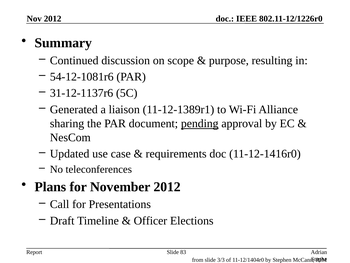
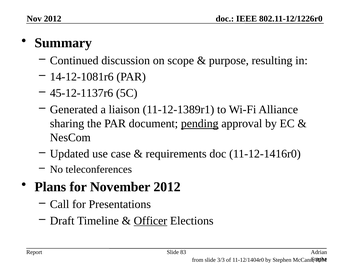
54-12-1081r6: 54-12-1081r6 -> 14-12-1081r6
31-12-1137r6: 31-12-1137r6 -> 45-12-1137r6
Officer underline: none -> present
